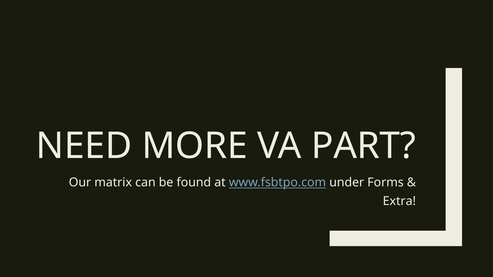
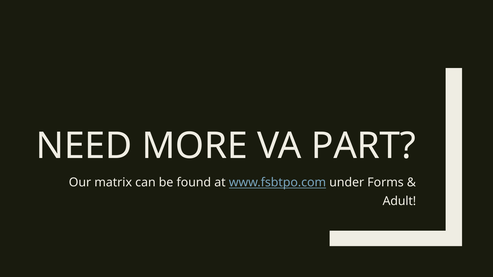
Extra: Extra -> Adult
